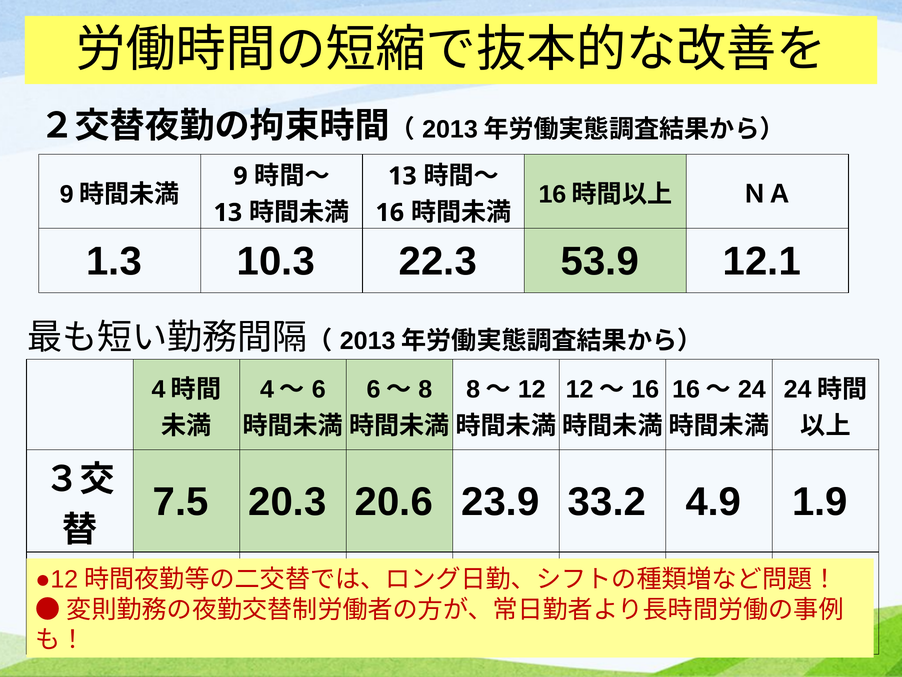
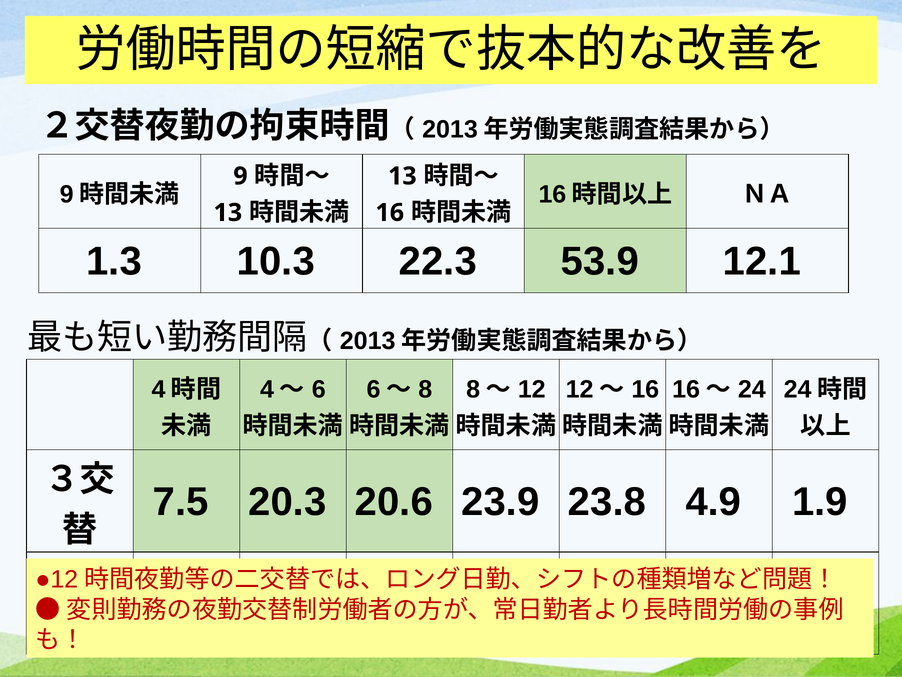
33.2: 33.2 -> 23.8
